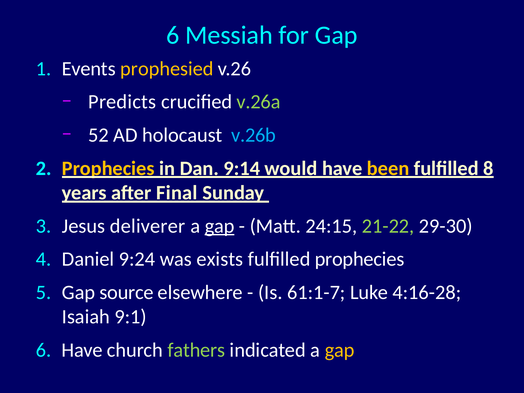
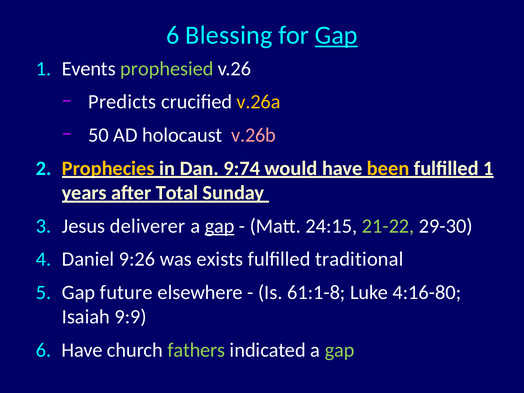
Messiah: Messiah -> Blessing
Gap at (336, 35) underline: none -> present
prophesied colour: yellow -> light green
v.26a colour: light green -> yellow
52: 52 -> 50
v.26b colour: light blue -> pink
9:14: 9:14 -> 9:74
fulfilled 8: 8 -> 1
Final: Final -> Total
9:24: 9:24 -> 9:26
fulfilled prophecies: prophecies -> traditional
source: source -> future
61:1-7: 61:1-7 -> 61:1-8
4:16-28: 4:16-28 -> 4:16-80
9:1: 9:1 -> 9:9
gap at (340, 350) colour: yellow -> light green
